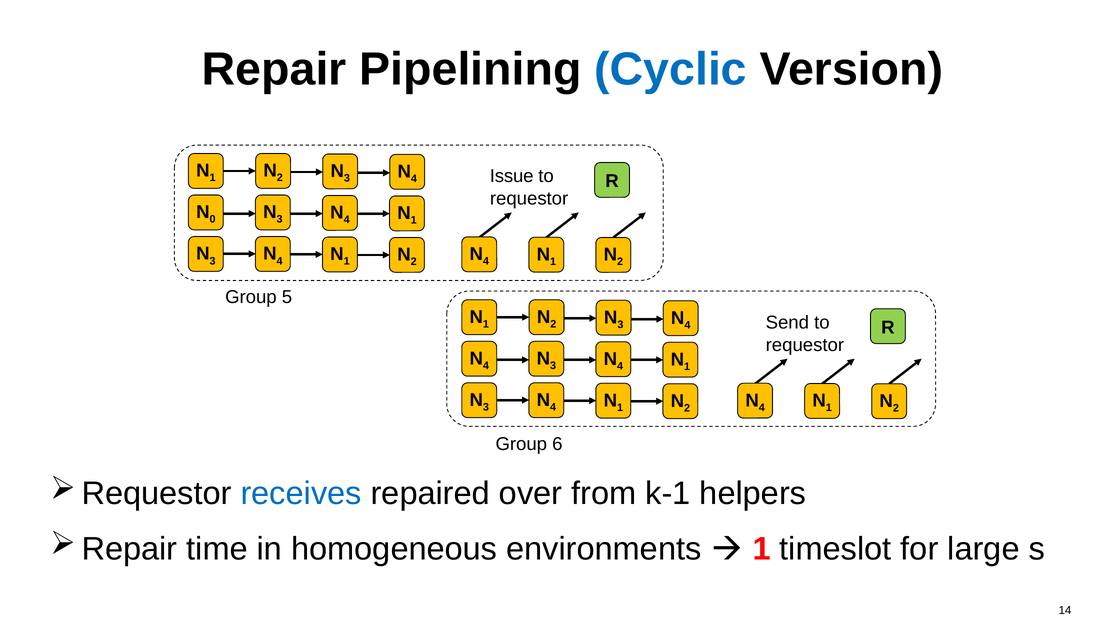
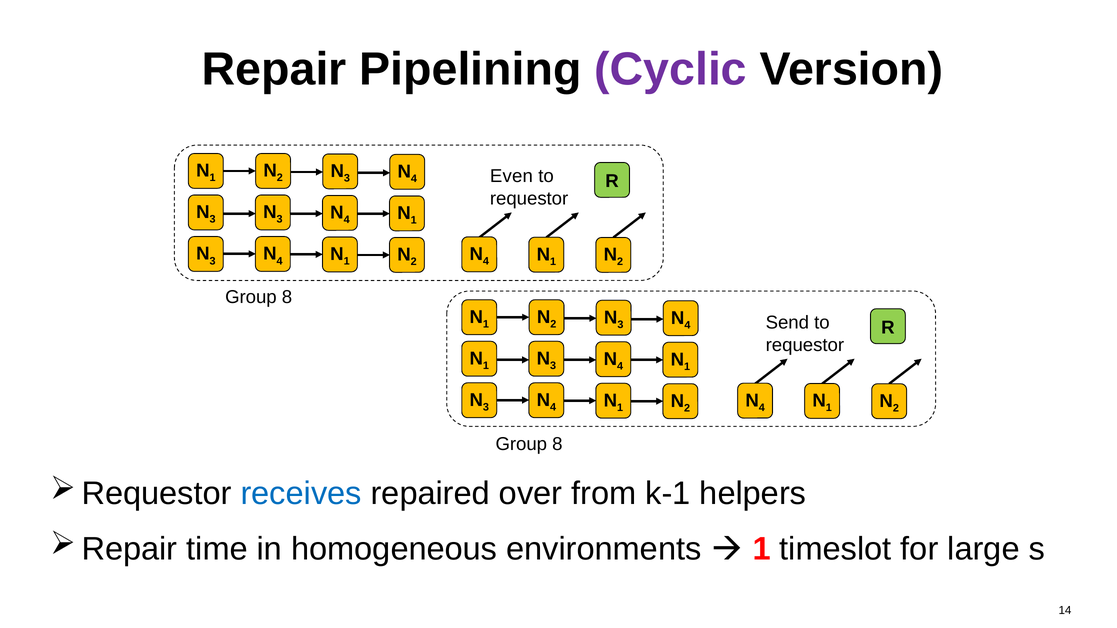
Cyclic colour: blue -> purple
Issue: Issue -> Even
0 at (213, 220): 0 -> 3
5 at (287, 297): 5 -> 8
4 at (486, 366): 4 -> 1
6 at (557, 444): 6 -> 8
